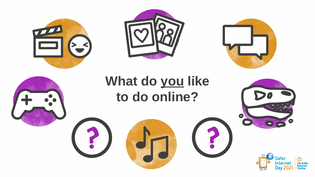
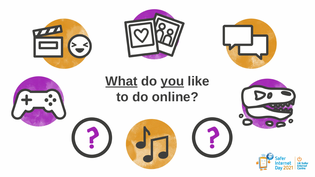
What underline: none -> present
